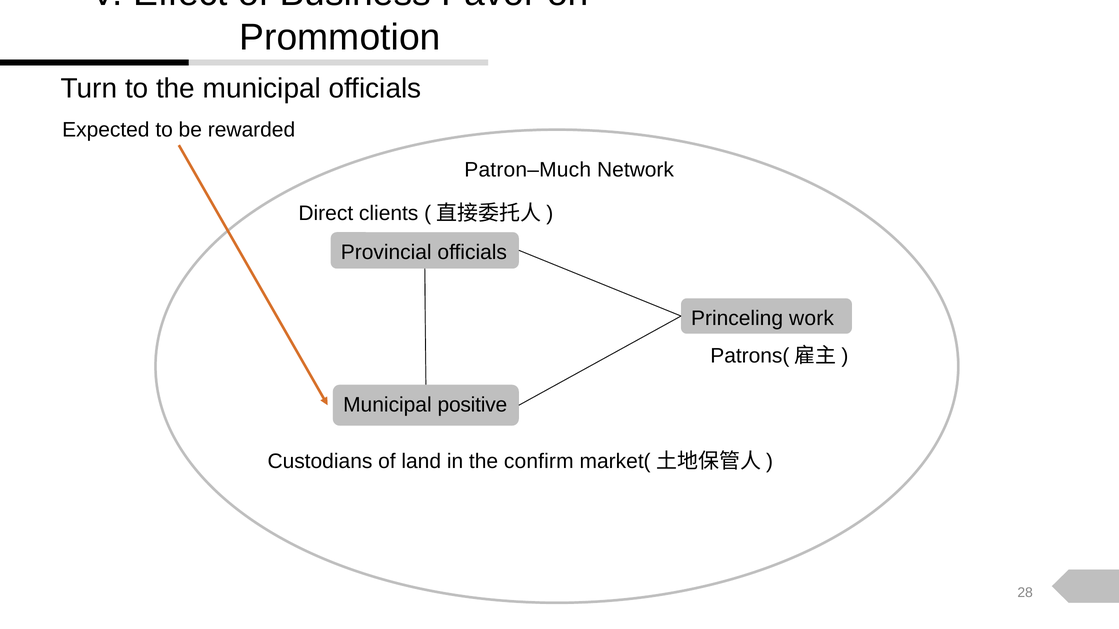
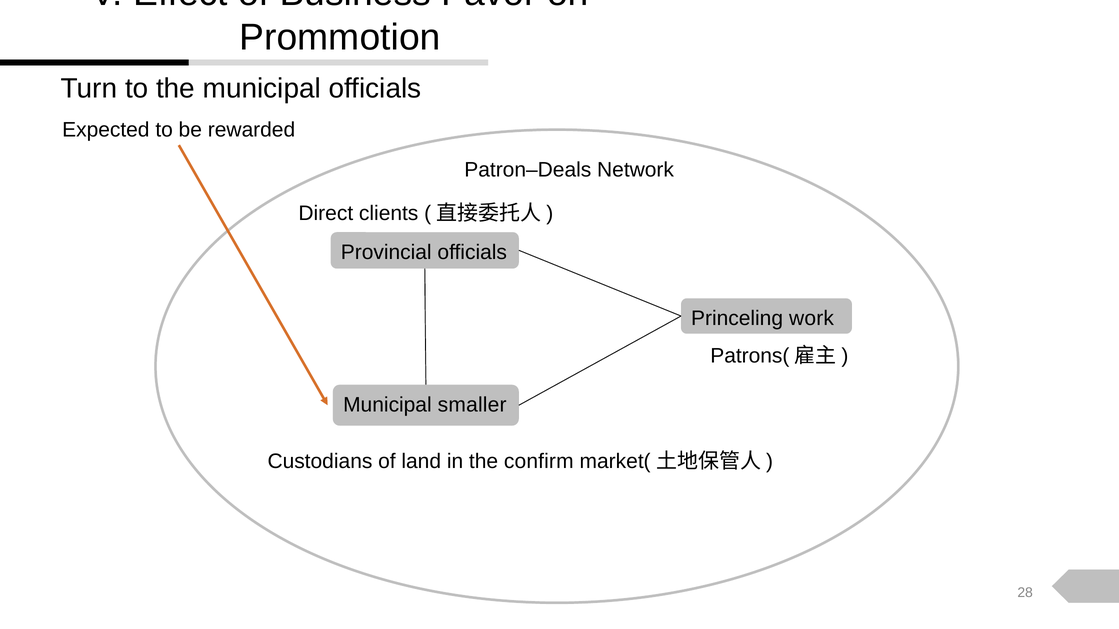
Patron–Much: Patron–Much -> Patron–Deals
positive: positive -> smaller
